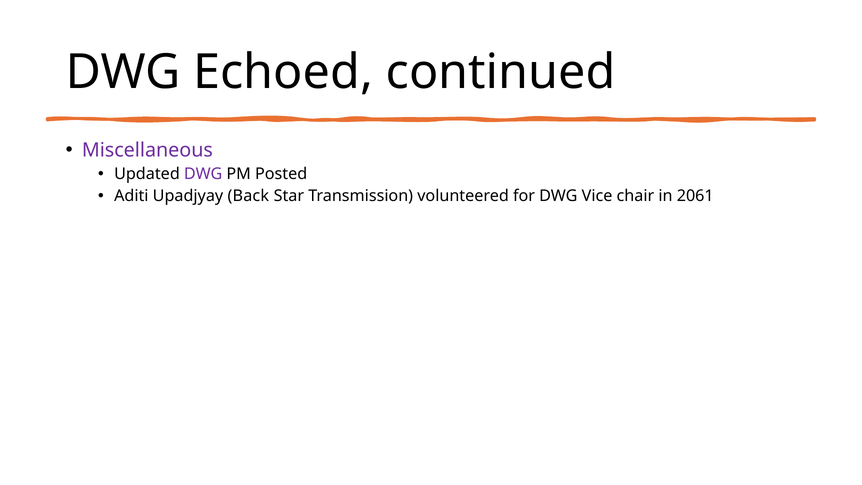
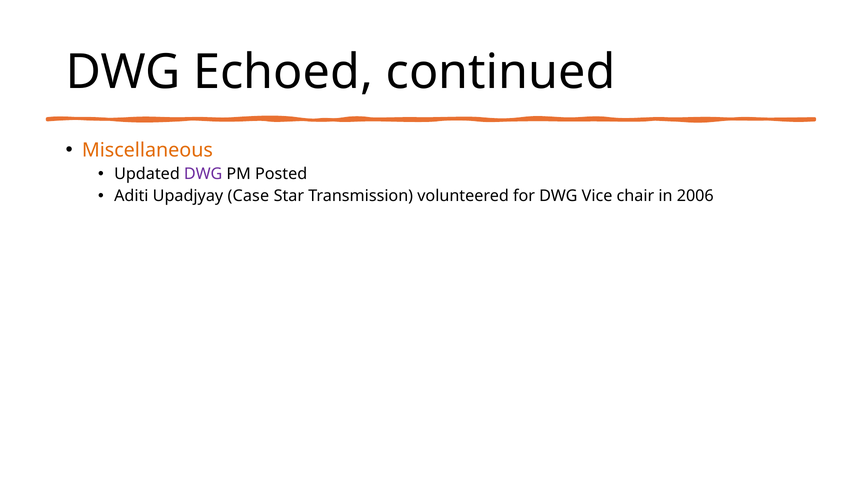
Miscellaneous colour: purple -> orange
Back: Back -> Case
2061: 2061 -> 2006
